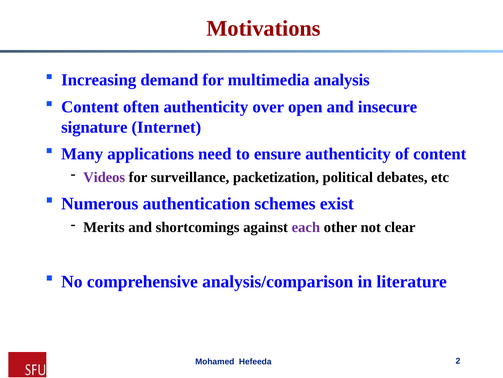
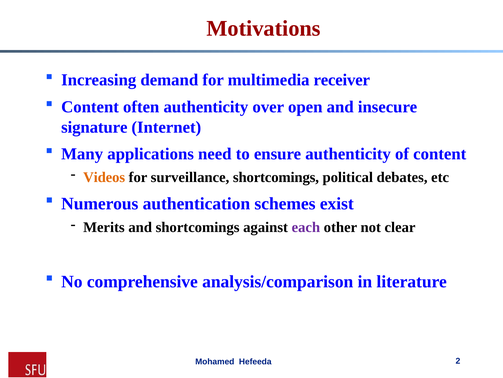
analysis: analysis -> receiver
Videos colour: purple -> orange
surveillance packetization: packetization -> shortcomings
